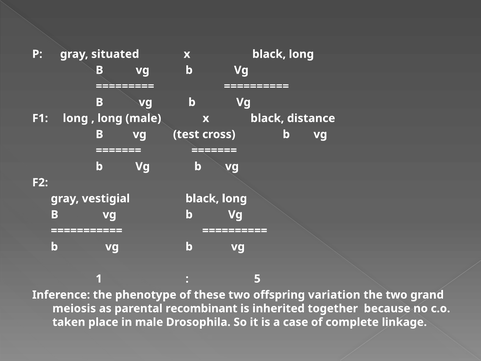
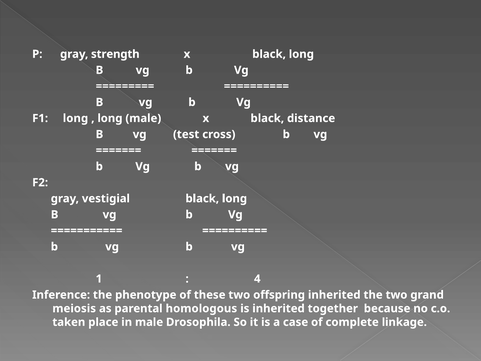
situated: situated -> strength
5: 5 -> 4
offspring variation: variation -> inherited
recombinant: recombinant -> homologous
